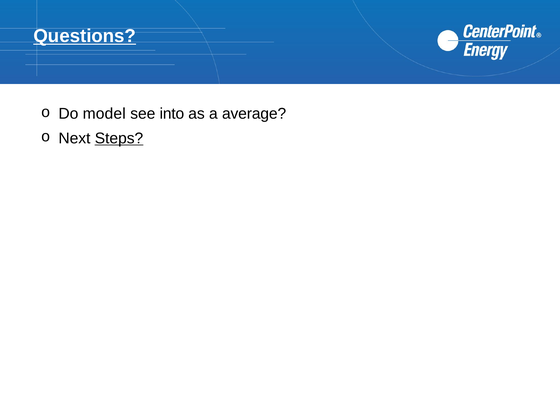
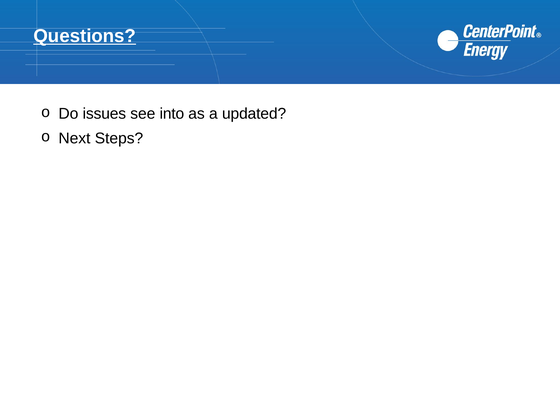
model: model -> issues
average: average -> updated
Steps underline: present -> none
